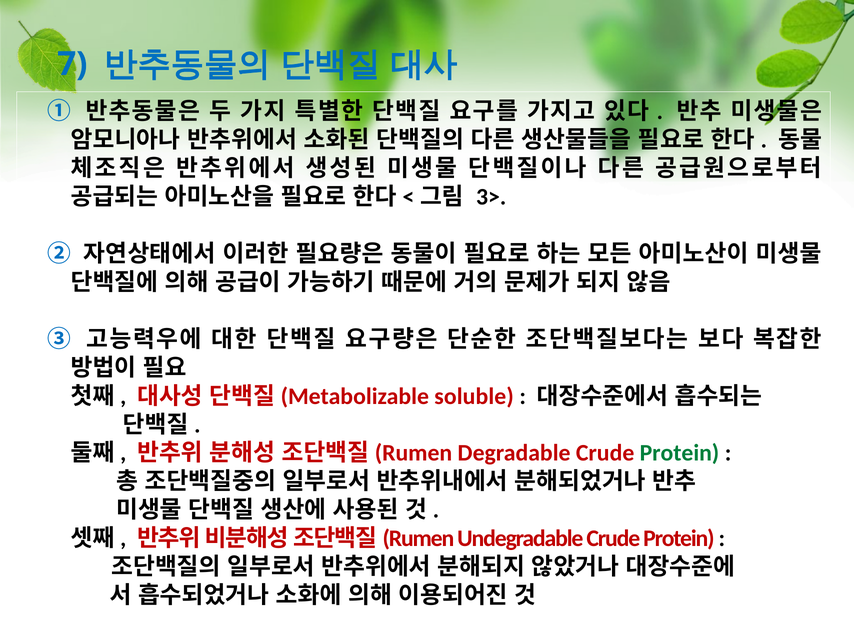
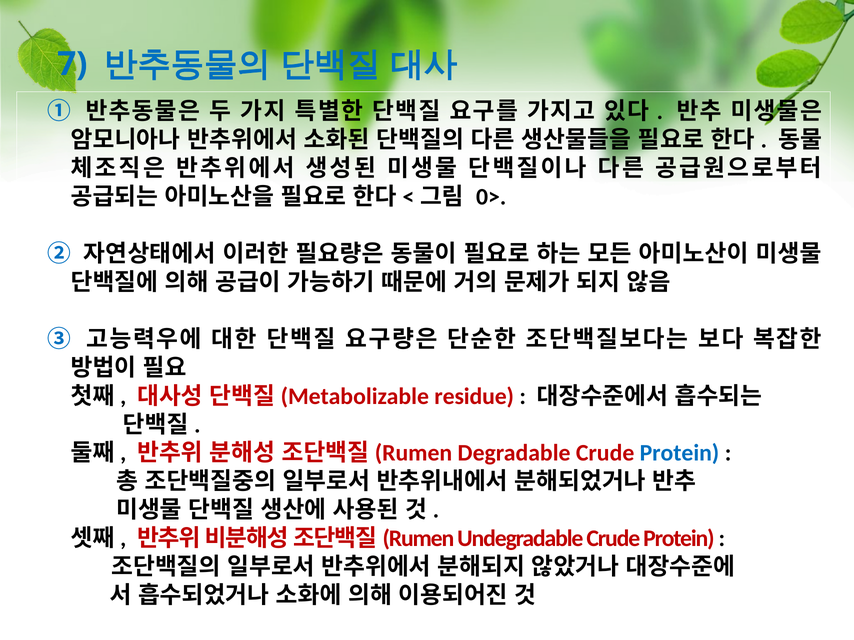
3>: 3> -> 0>
soluble: soluble -> residue
Protein at (679, 453) colour: green -> blue
